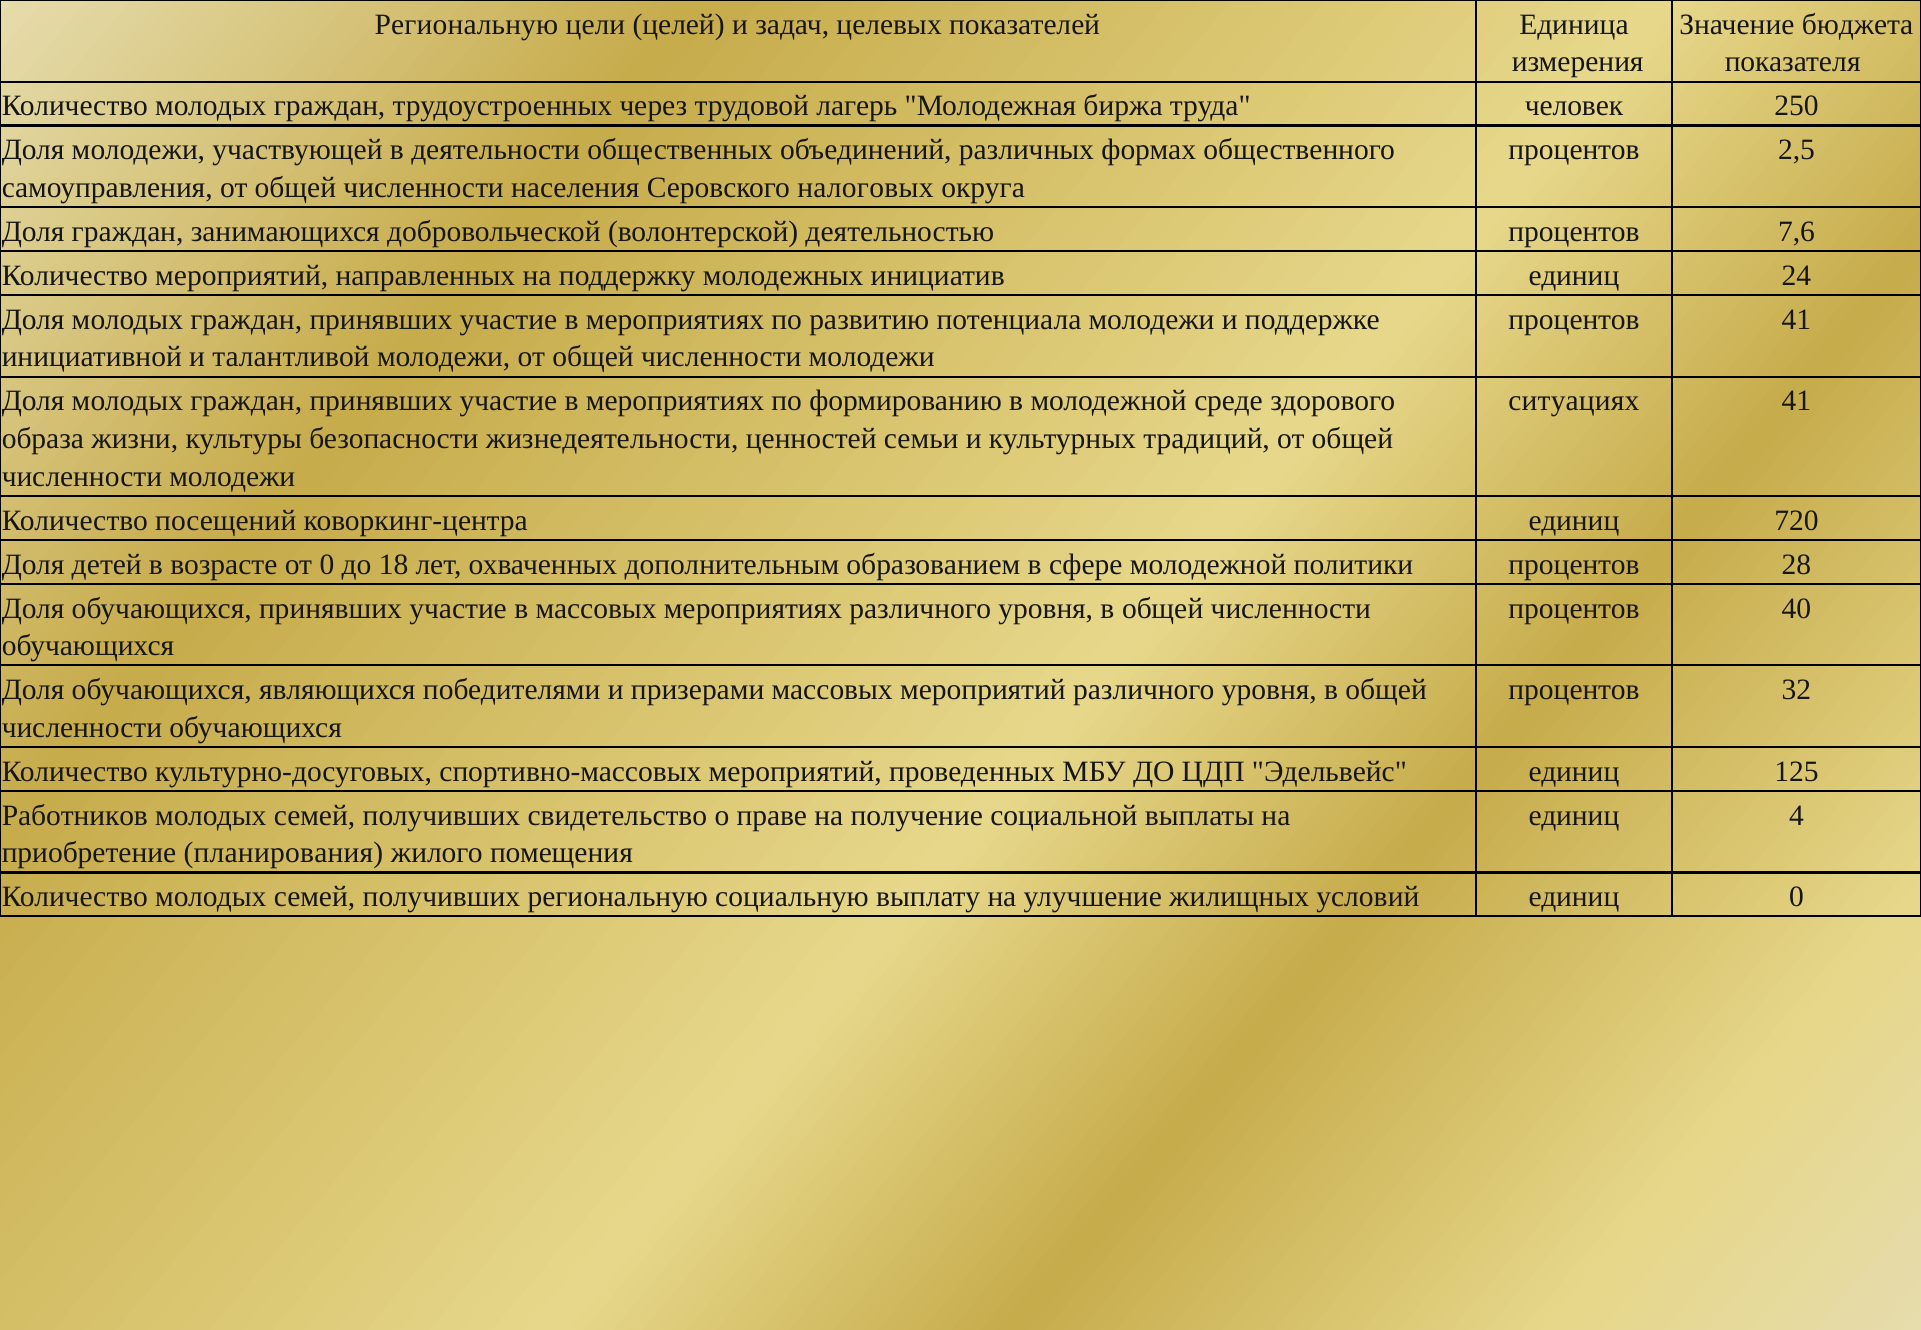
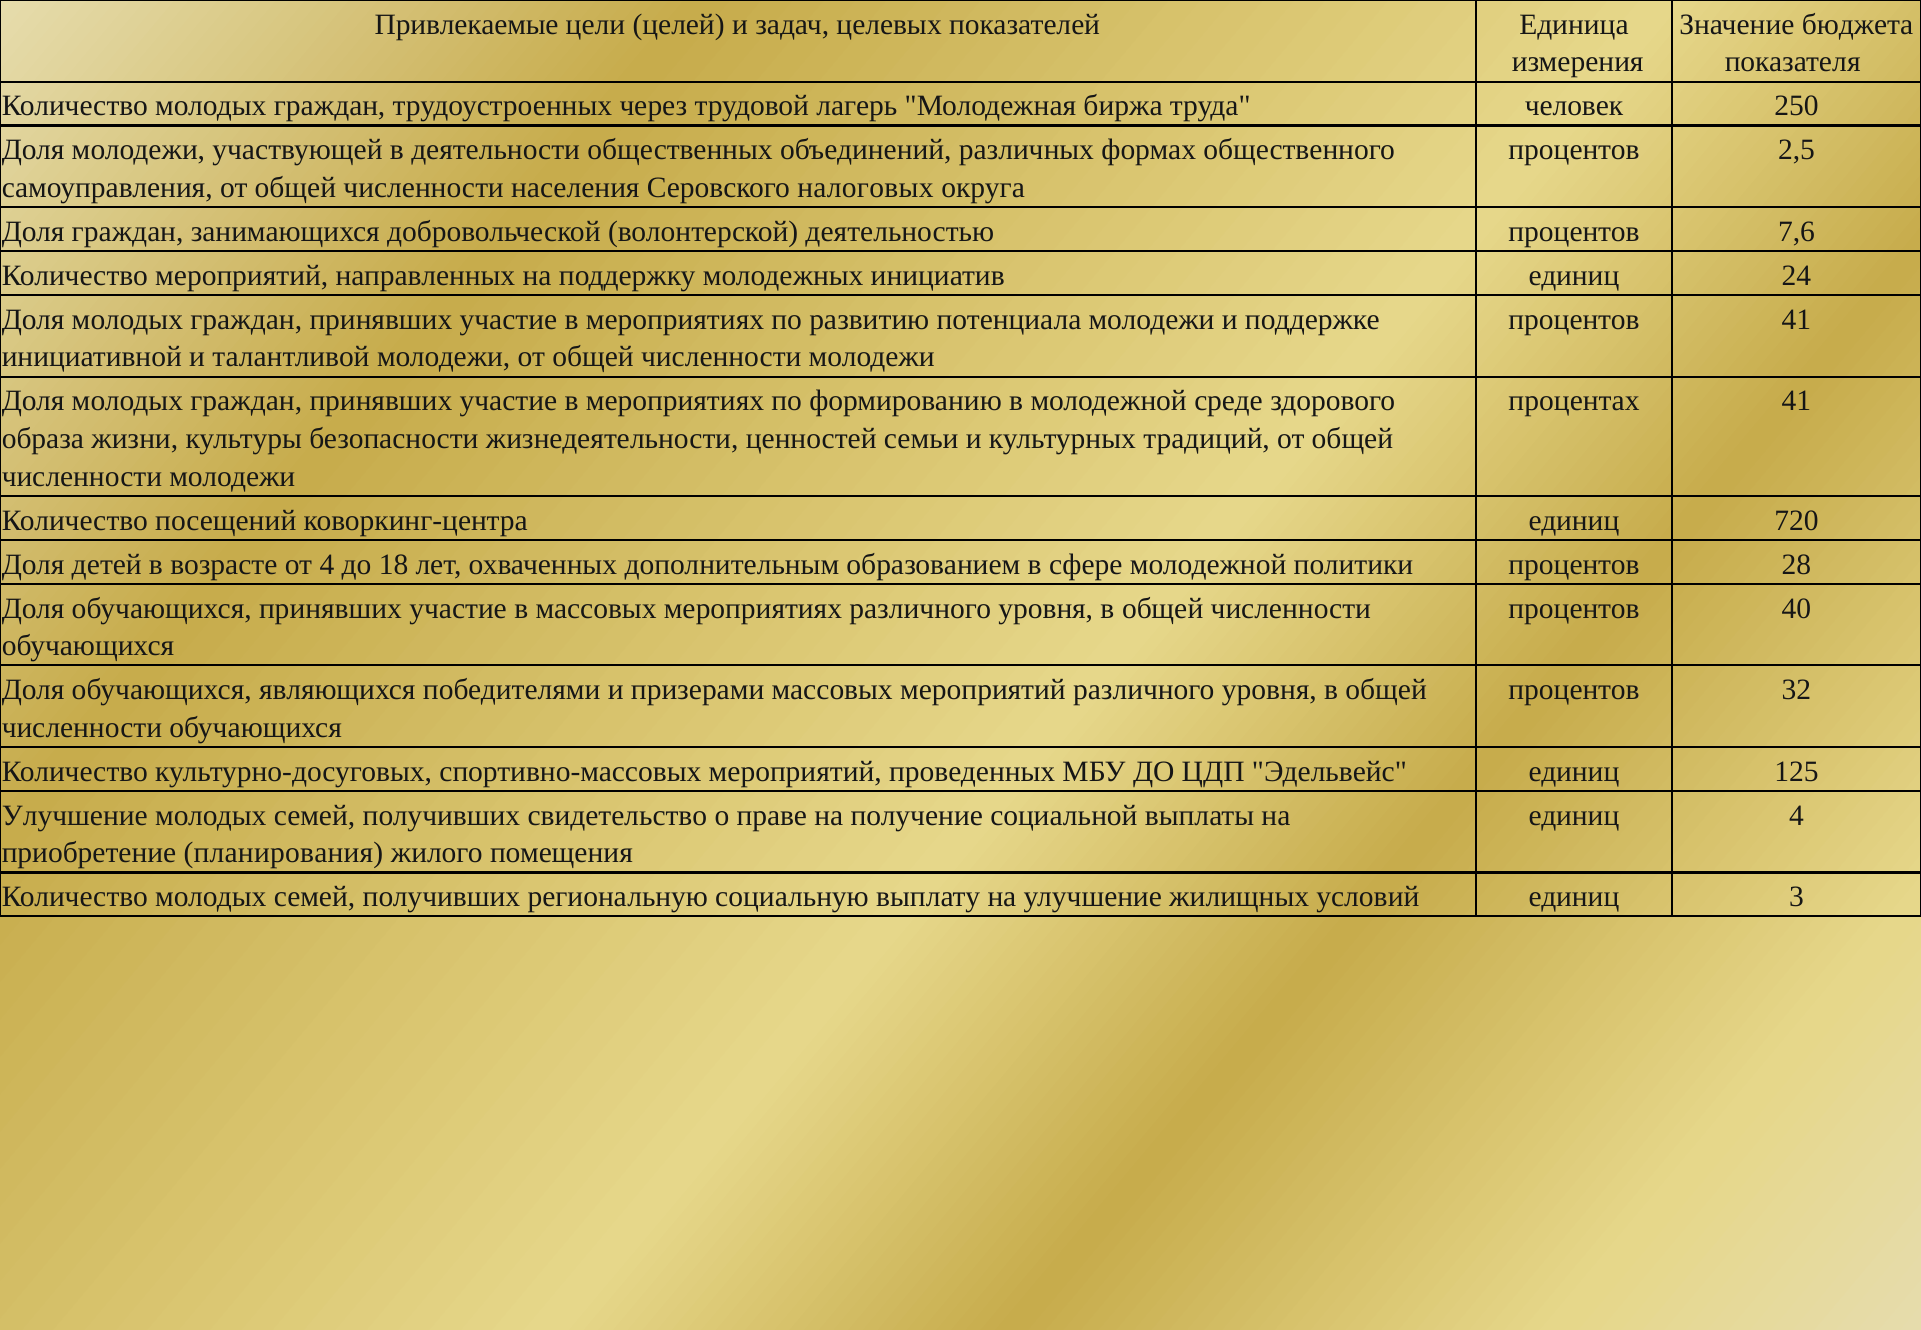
Региональную at (466, 25): Региональную -> Привлекаемые
ситуациях: ситуациях -> процентах
от 0: 0 -> 4
Работников at (75, 815): Работников -> Улучшение
единиц 0: 0 -> 3
